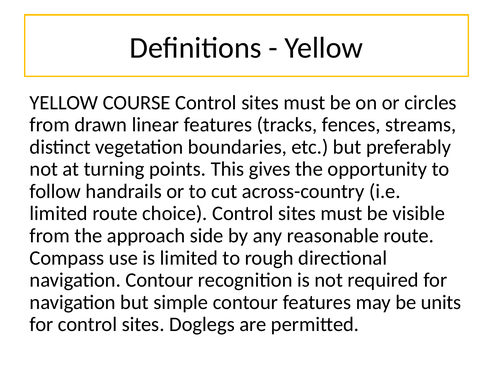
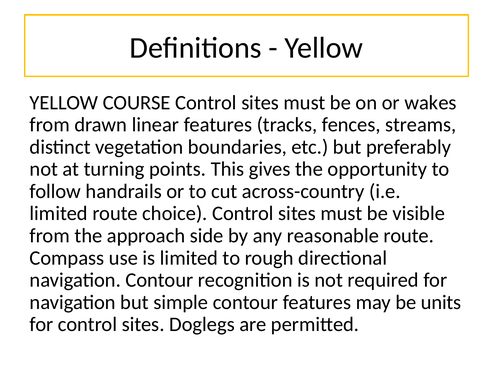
circles: circles -> wakes
